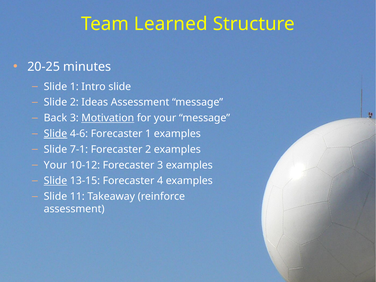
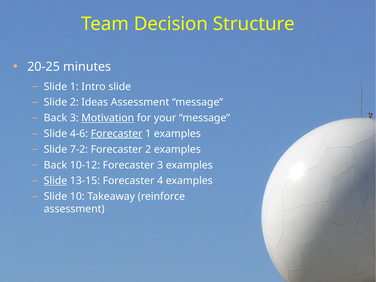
Learned: Learned -> Decision
Slide at (55, 134) underline: present -> none
Forecaster at (117, 134) underline: none -> present
7-1: 7-1 -> 7-2
Your at (55, 165): Your -> Back
11: 11 -> 10
